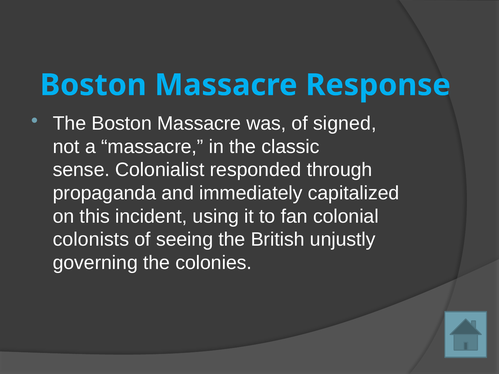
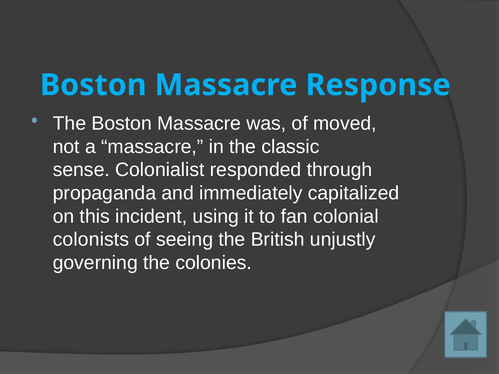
signed: signed -> moved
